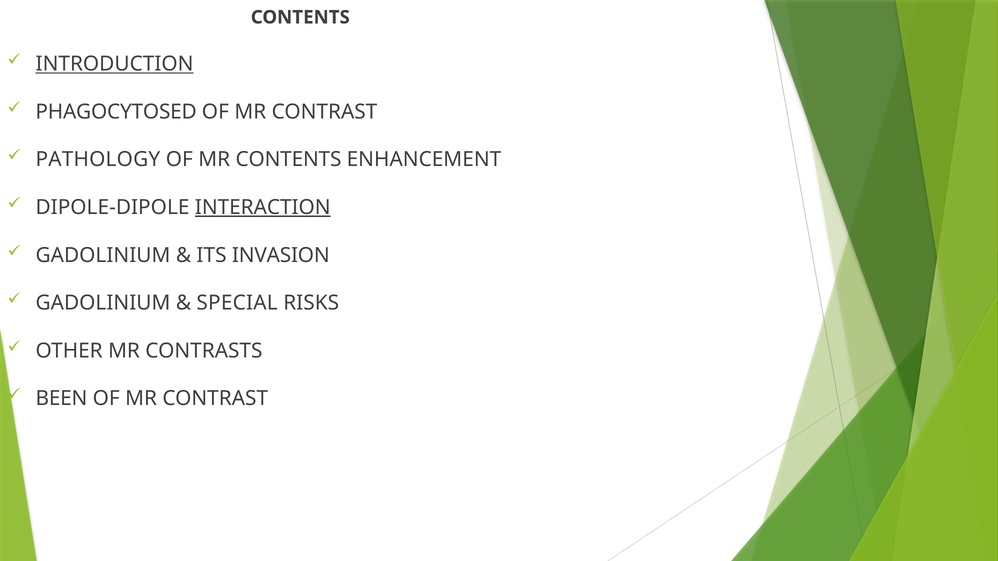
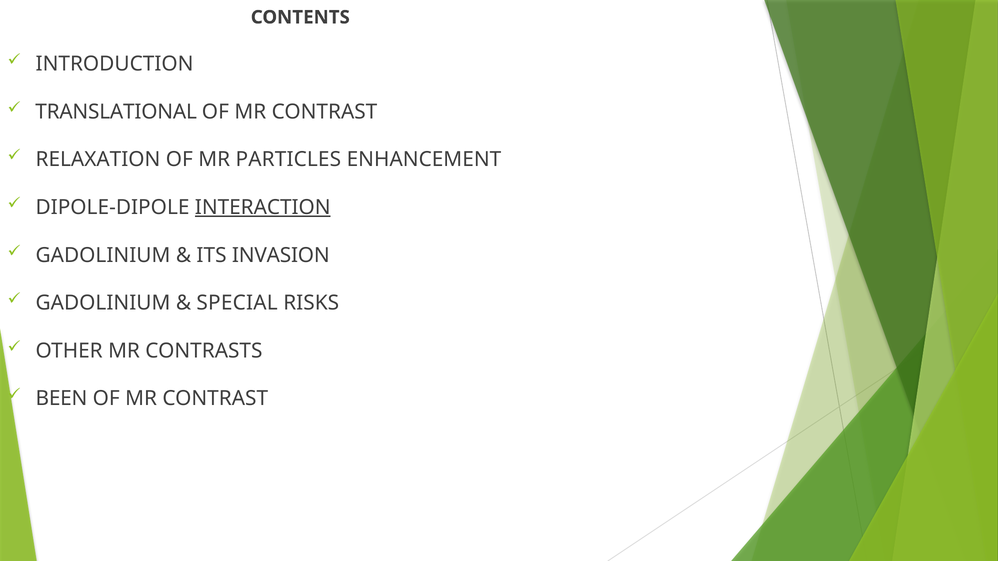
INTRODUCTION underline: present -> none
PHAGOCYTOSED: PHAGOCYTOSED -> TRANSLATIONAL
PATHOLOGY: PATHOLOGY -> RELAXATION
MR CONTENTS: CONTENTS -> PARTICLES
